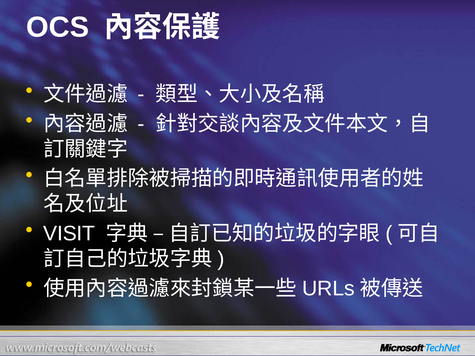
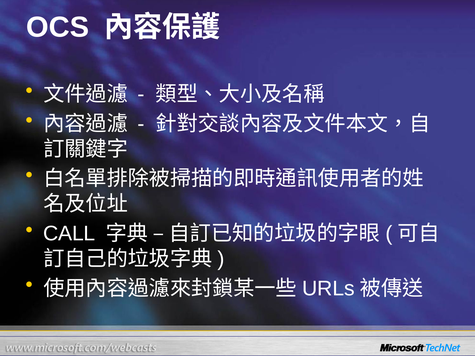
VISIT: VISIT -> CALL
